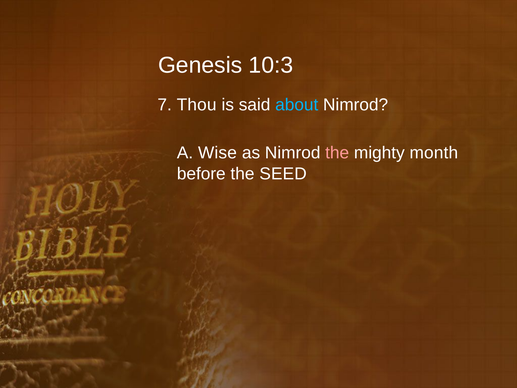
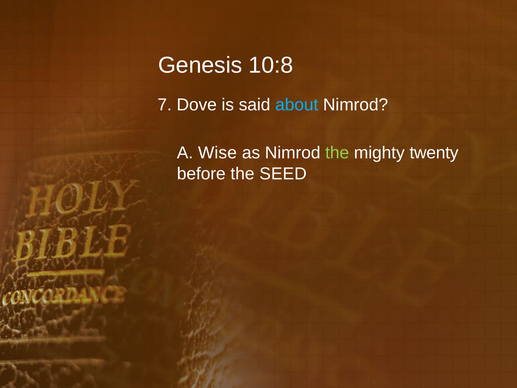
10:3: 10:3 -> 10:8
Thou: Thou -> Dove
the at (337, 153) colour: pink -> light green
month: month -> twenty
